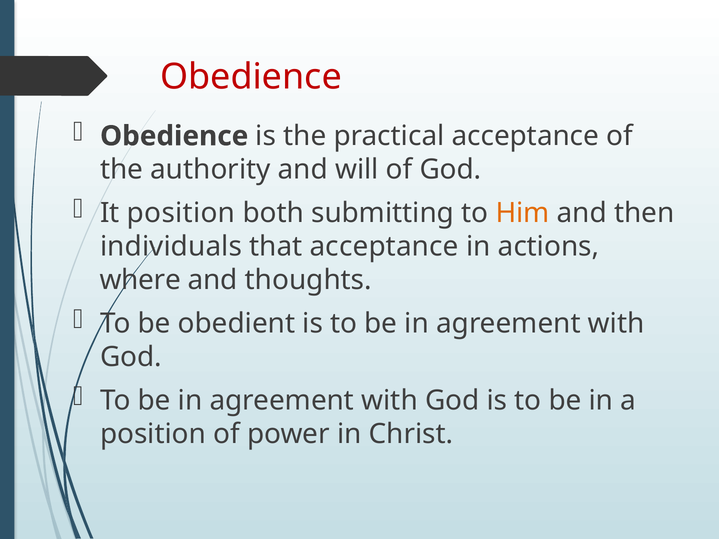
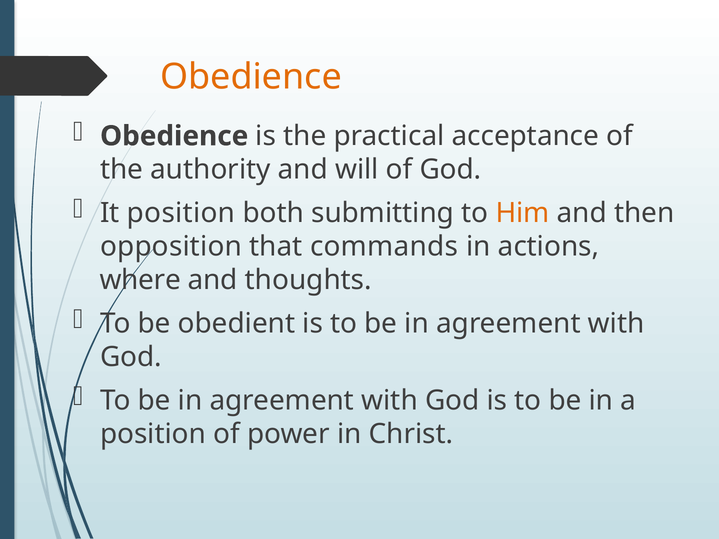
Obedience at (251, 77) colour: red -> orange
individuals: individuals -> opposition
that acceptance: acceptance -> commands
